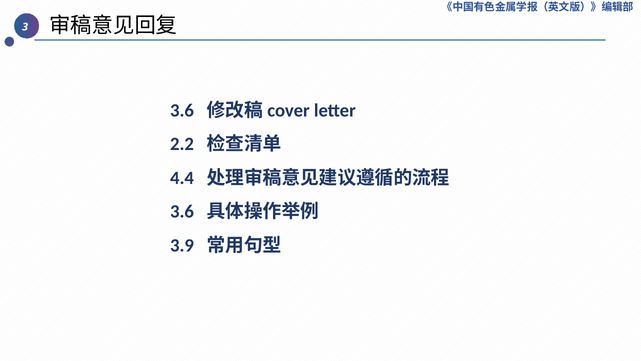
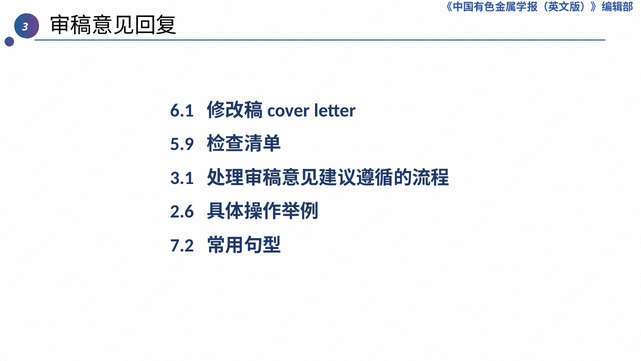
3.6 at (182, 110): 3.6 -> 6.1
2.2: 2.2 -> 5.9
4.4: 4.4 -> 3.1
3.6 at (182, 211): 3.6 -> 2.6
3.9: 3.9 -> 7.2
